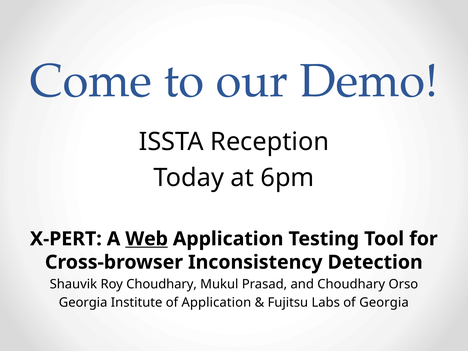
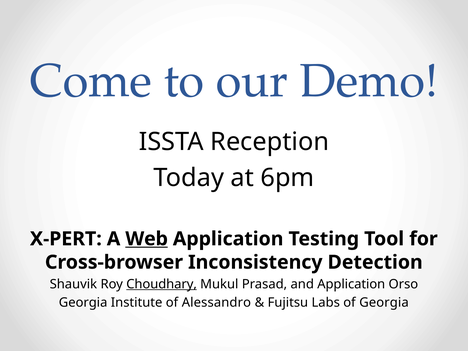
Choudhary at (162, 284) underline: none -> present
and Choudhary: Choudhary -> Application
of Application: Application -> Alessandro
